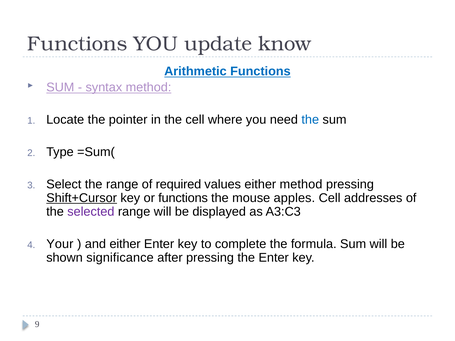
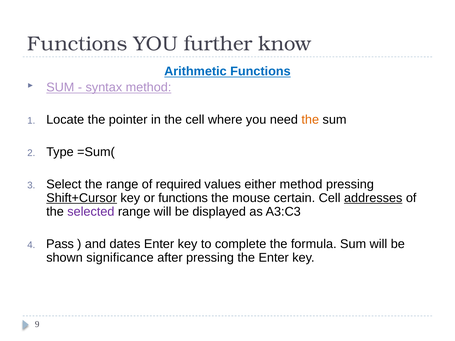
update: update -> further
the at (310, 120) colour: blue -> orange
apples: apples -> certain
addresses underline: none -> present
Your: Your -> Pass
and either: either -> dates
